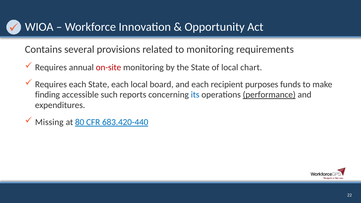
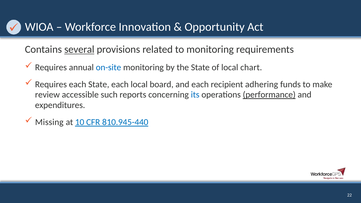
several underline: none -> present
on-site colour: red -> blue
purposes: purposes -> adhering
finding: finding -> review
80: 80 -> 10
683.420-440: 683.420-440 -> 810.945-440
